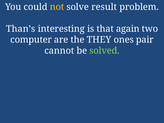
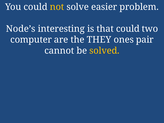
result: result -> easier
Than’s: Than’s -> Node’s
that again: again -> could
solved colour: light green -> yellow
